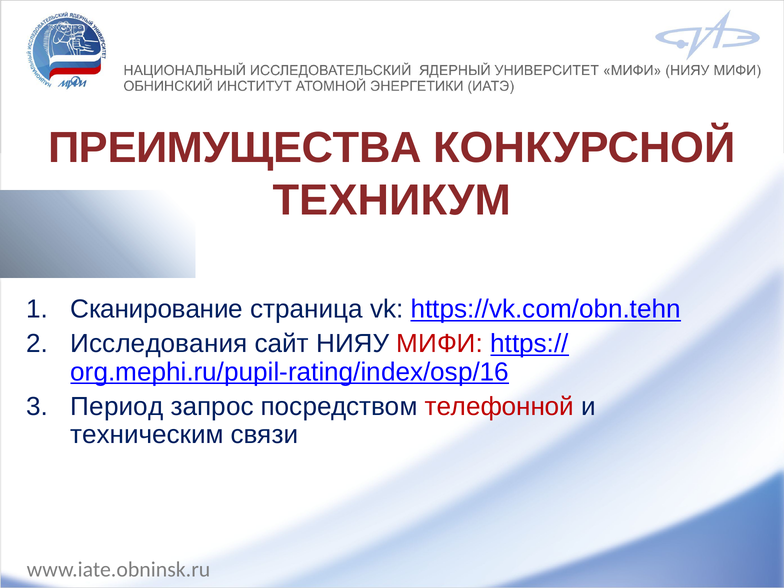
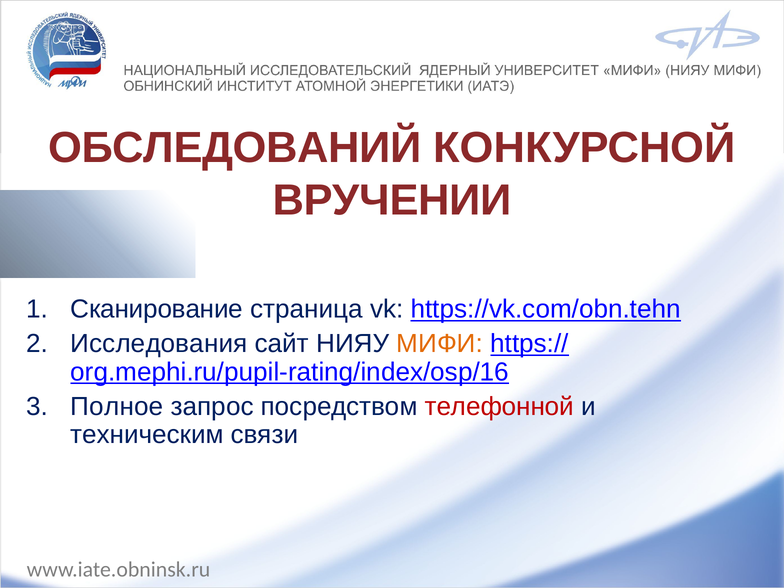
ПРЕИМУЩЕСТВА: ПРЕИМУЩЕСТВА -> ОБСЛЕДОВАНИЙ
ТЕХНИКУМ: ТЕХНИКУМ -> ВРУЧЕНИИ
МИФИ colour: red -> orange
Период: Период -> Полное
